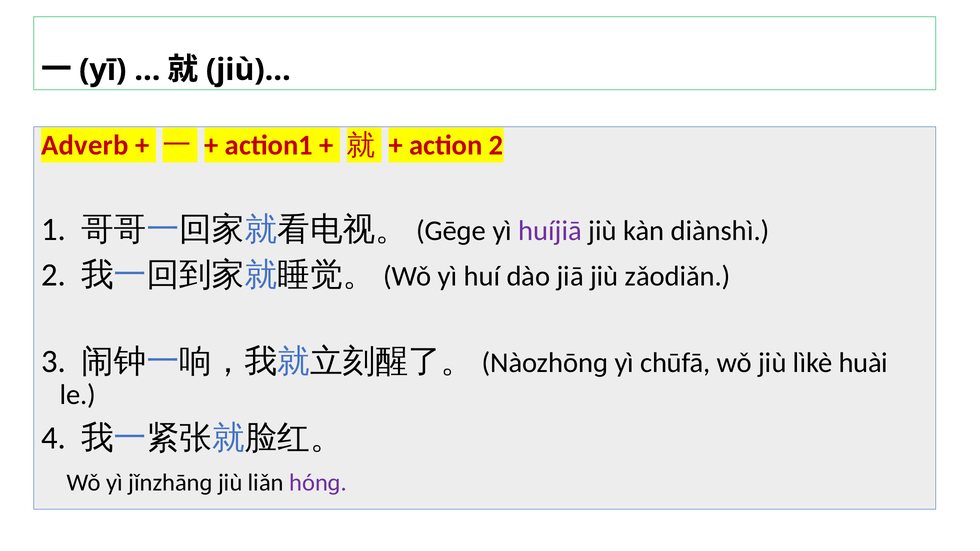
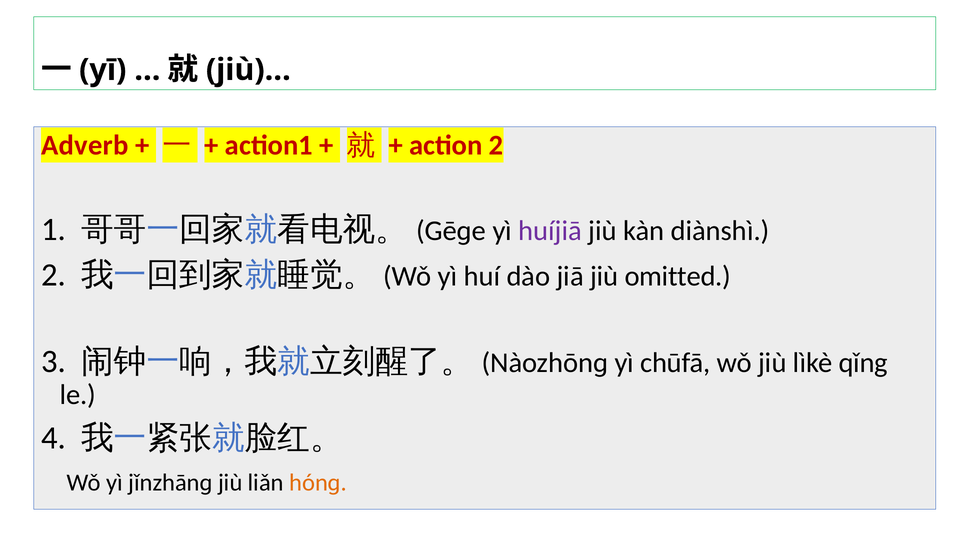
zǎodiǎn: zǎodiǎn -> omitted
huài: huài -> qǐng
hónɡ colour: purple -> orange
